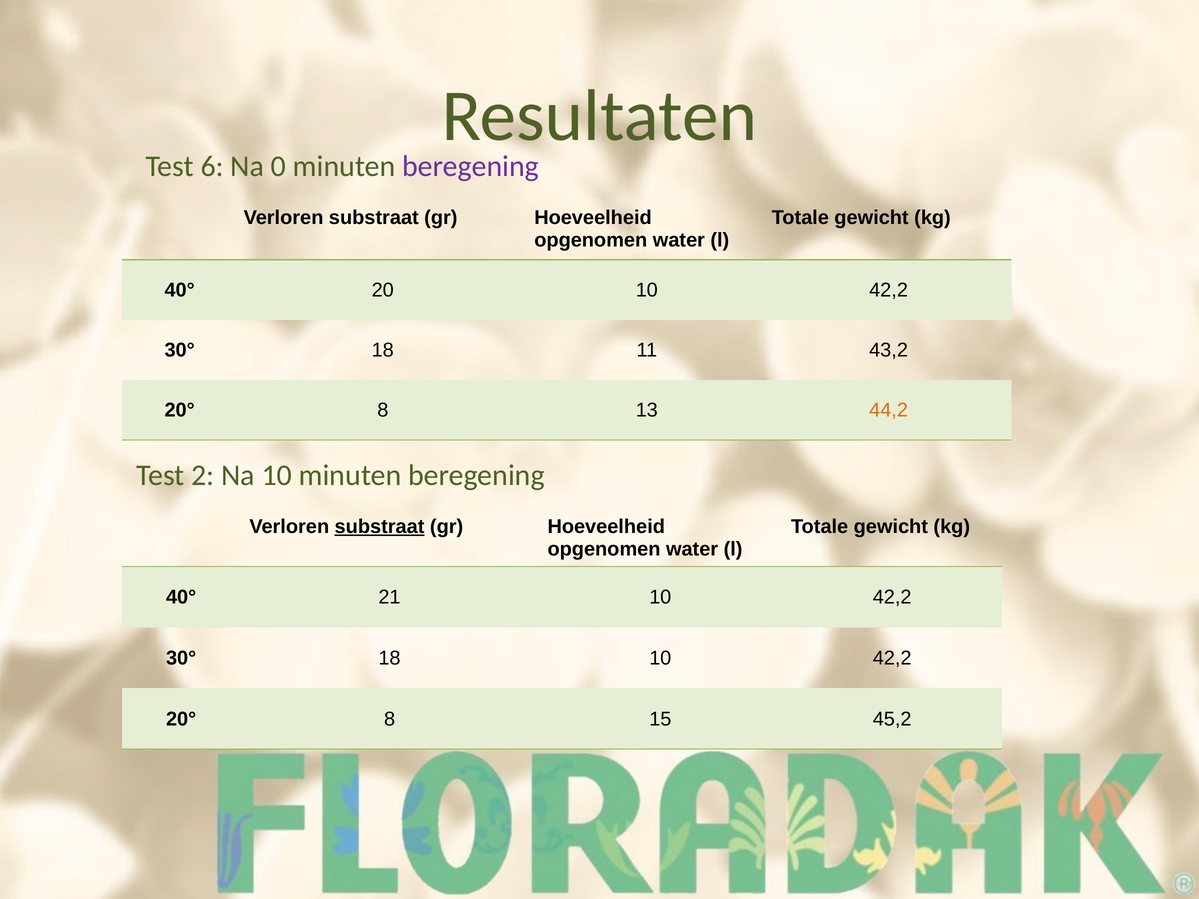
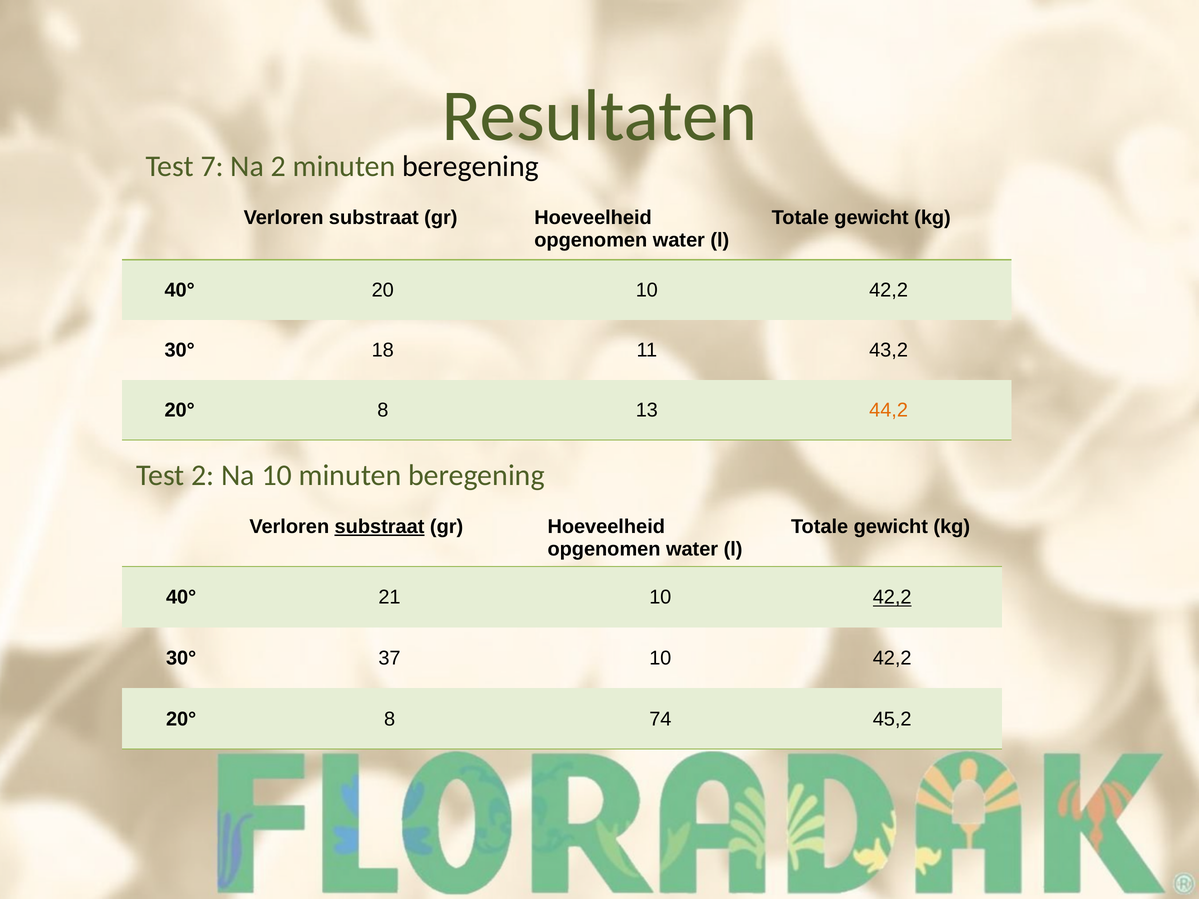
6: 6 -> 7
Na 0: 0 -> 2
beregening at (470, 166) colour: purple -> black
42,2 at (892, 597) underline: none -> present
18 at (390, 658): 18 -> 37
15: 15 -> 74
